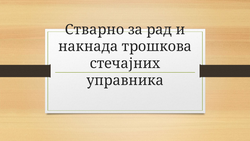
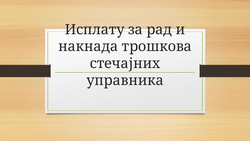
Стварно: Стварно -> Исплату
